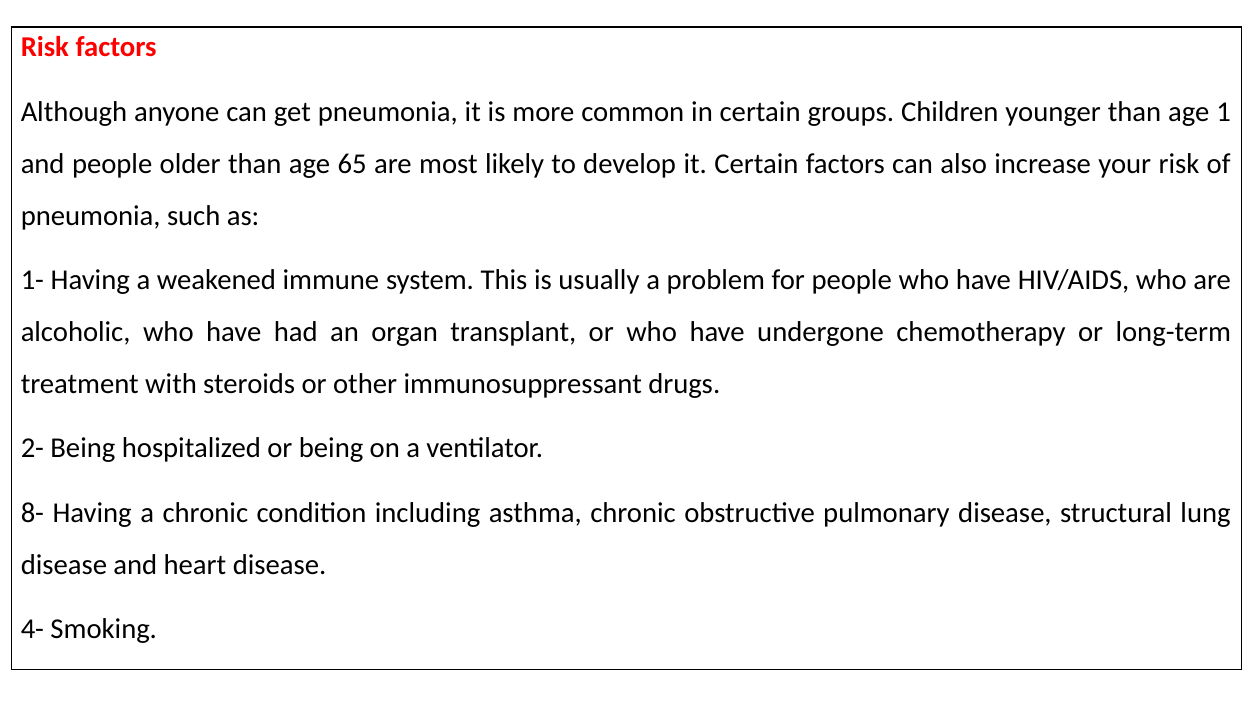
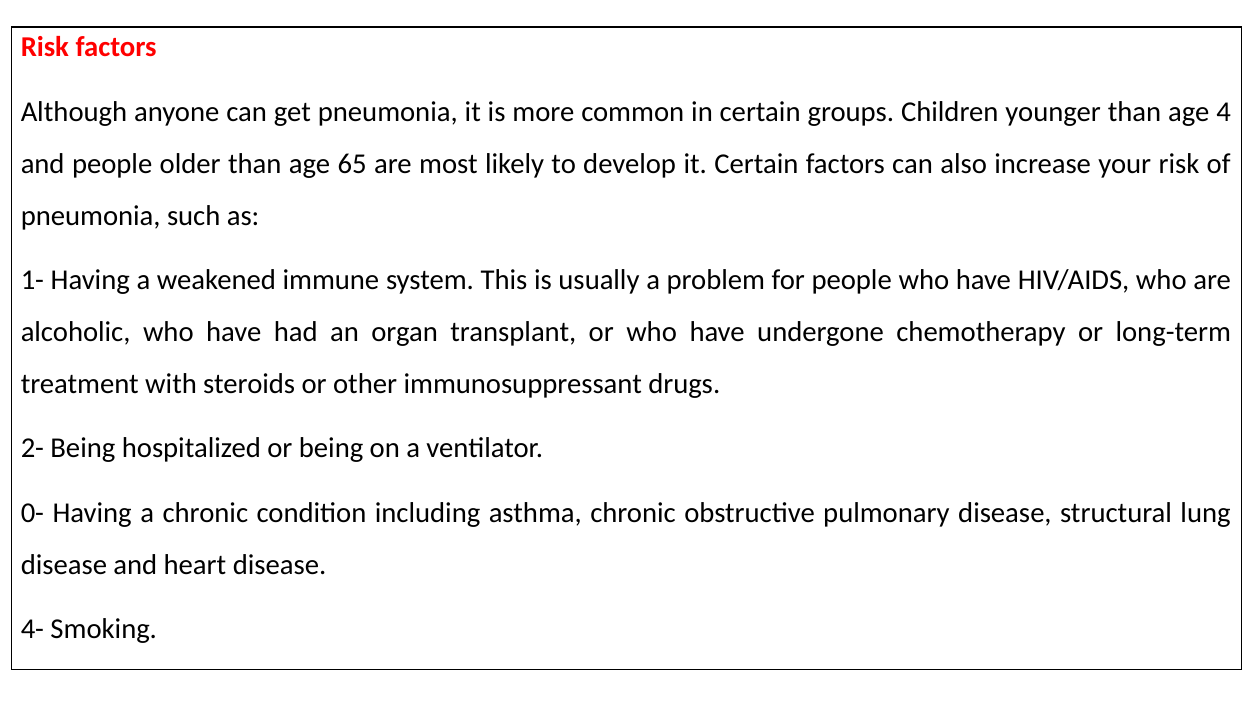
1: 1 -> 4
8-: 8- -> 0-
